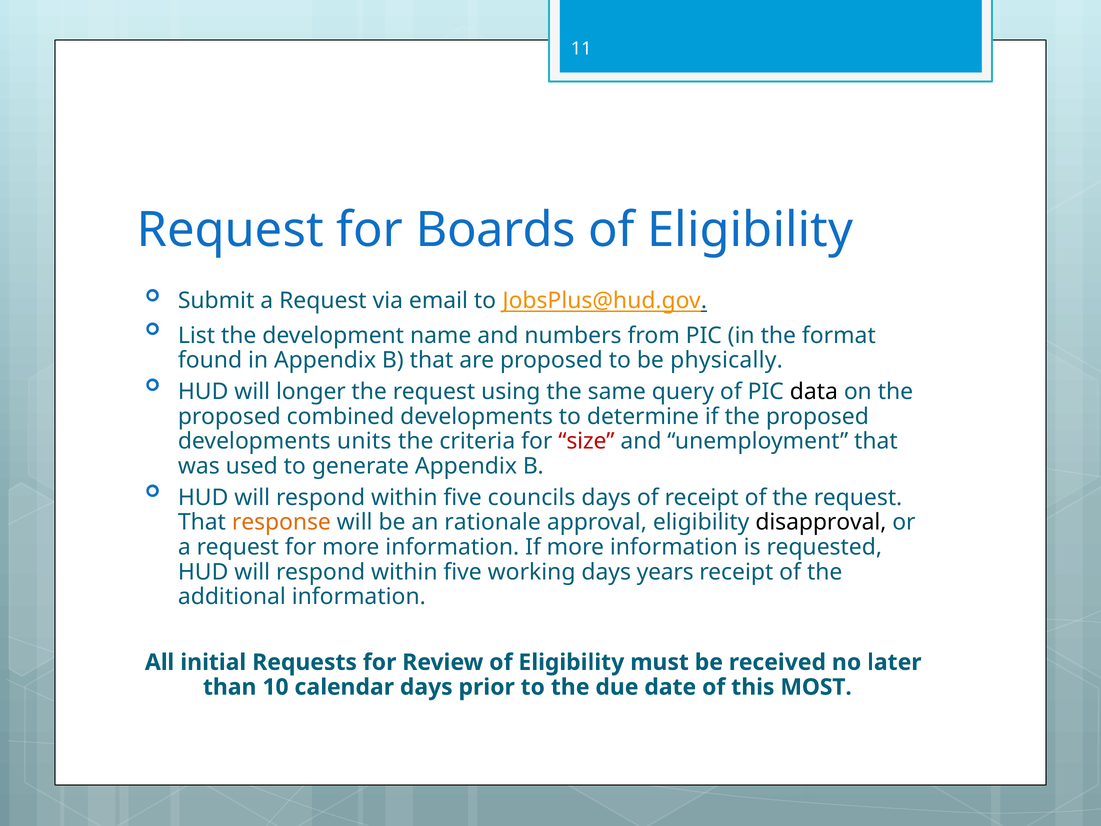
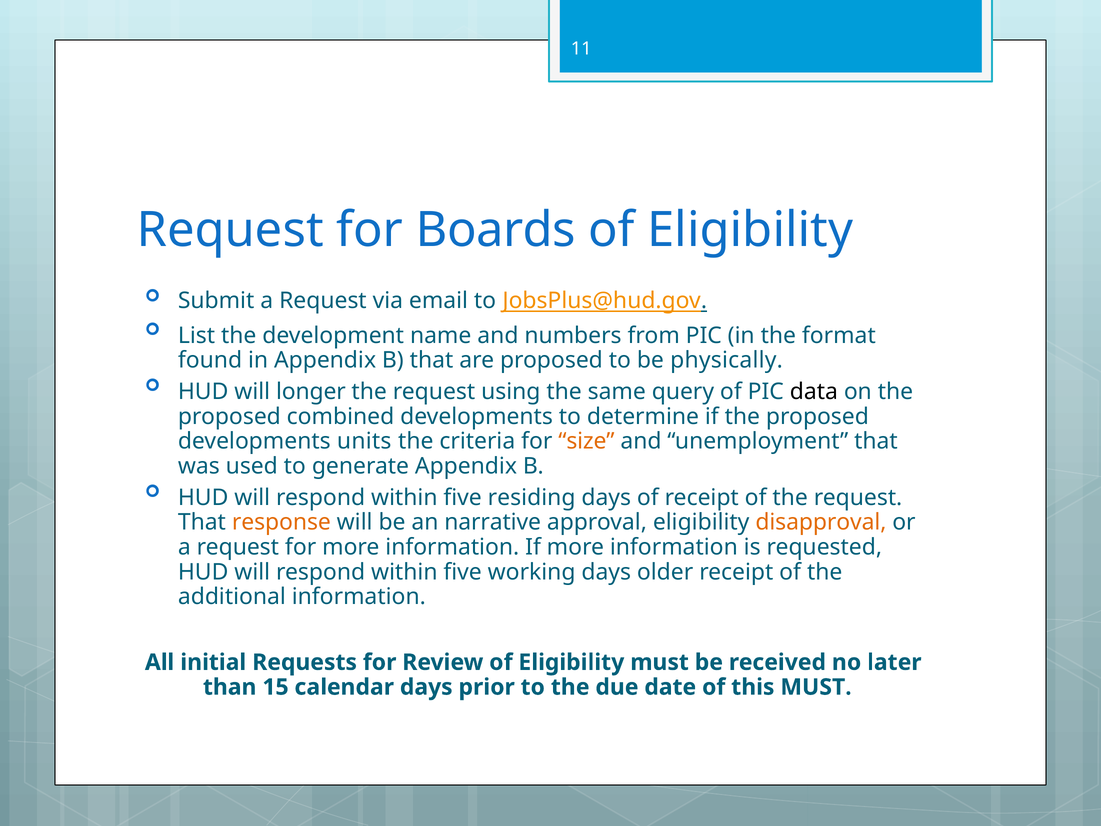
size colour: red -> orange
councils: councils -> residing
rationale: rationale -> narrative
disapproval colour: black -> orange
years: years -> older
10: 10 -> 15
this MOST: MOST -> MUST
